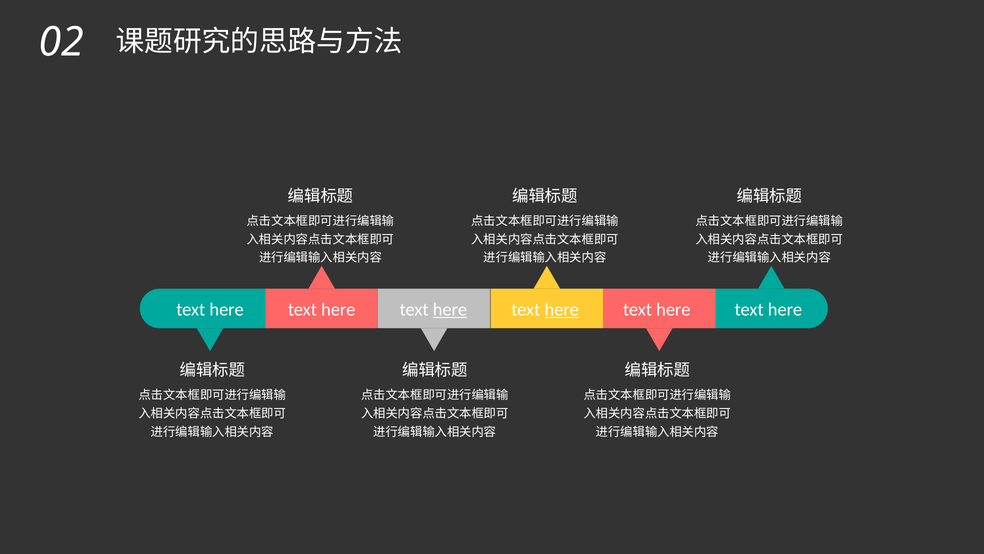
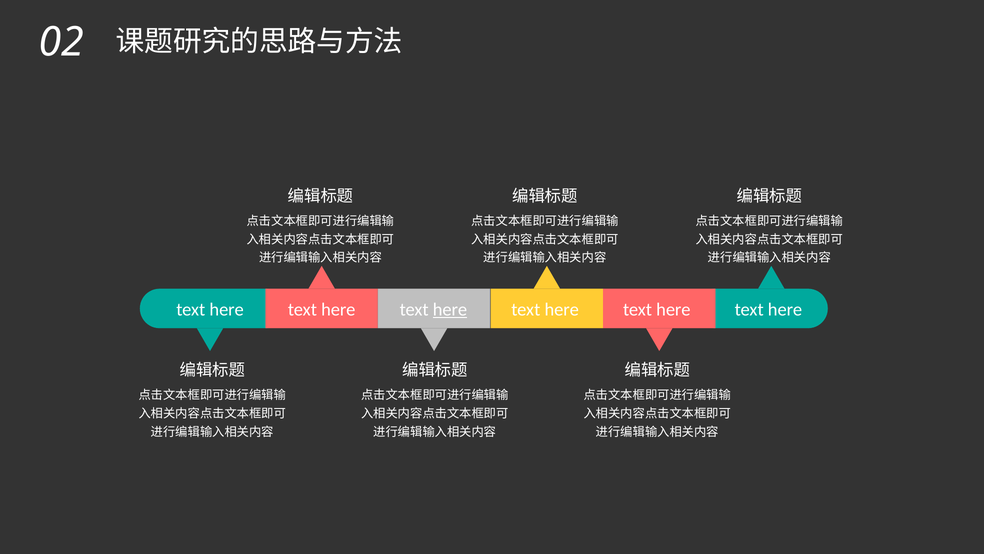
here at (562, 309) underline: present -> none
